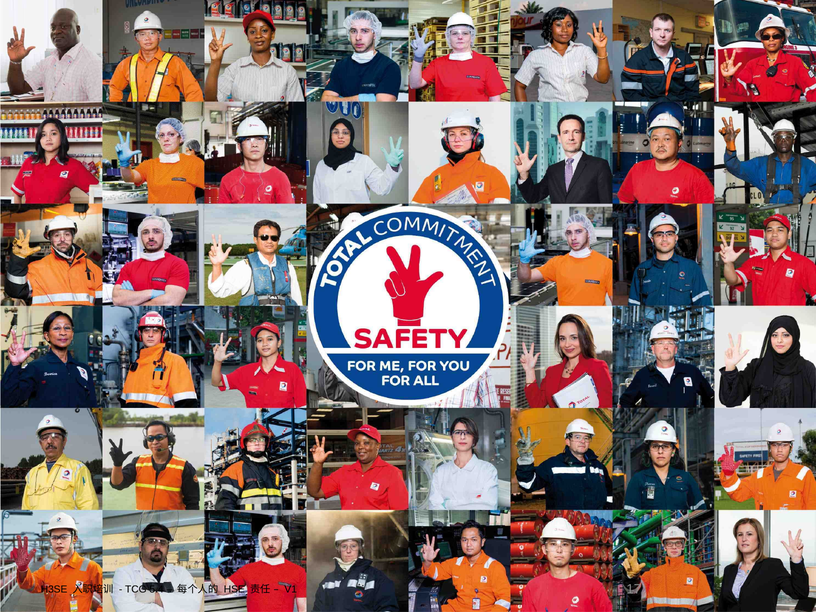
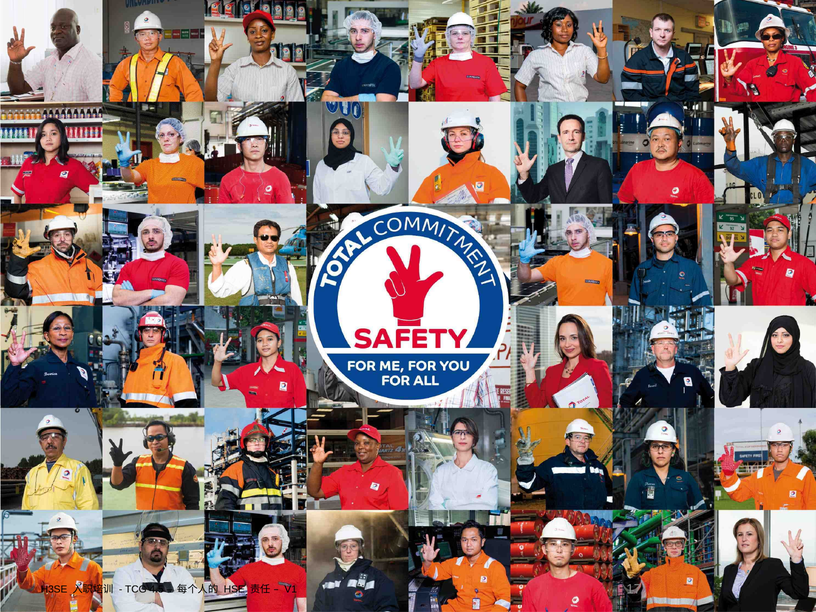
5.4: 5.4 -> 4.5
